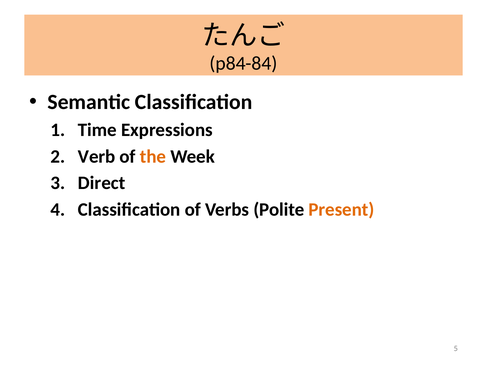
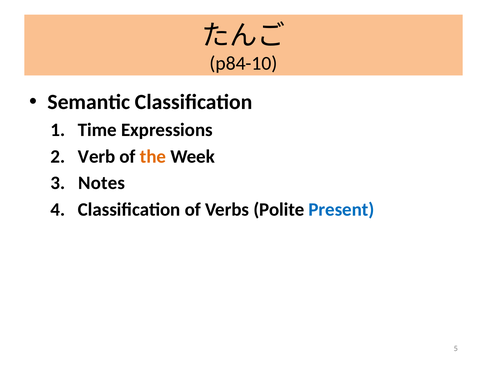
p84-84: p84-84 -> p84-10
Direct: Direct -> Notes
Present colour: orange -> blue
